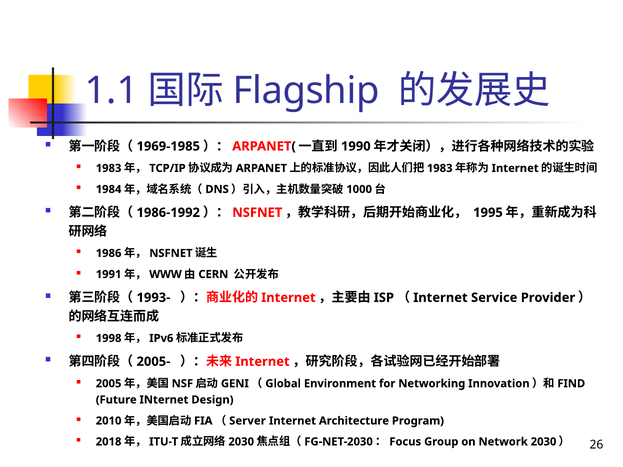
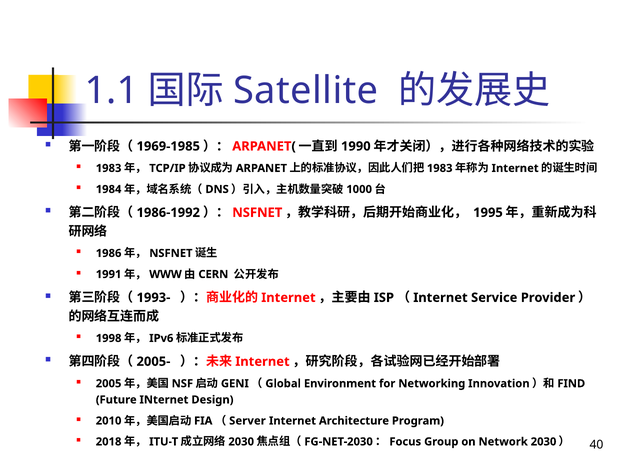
Flagship: Flagship -> Satellite
26: 26 -> 40
